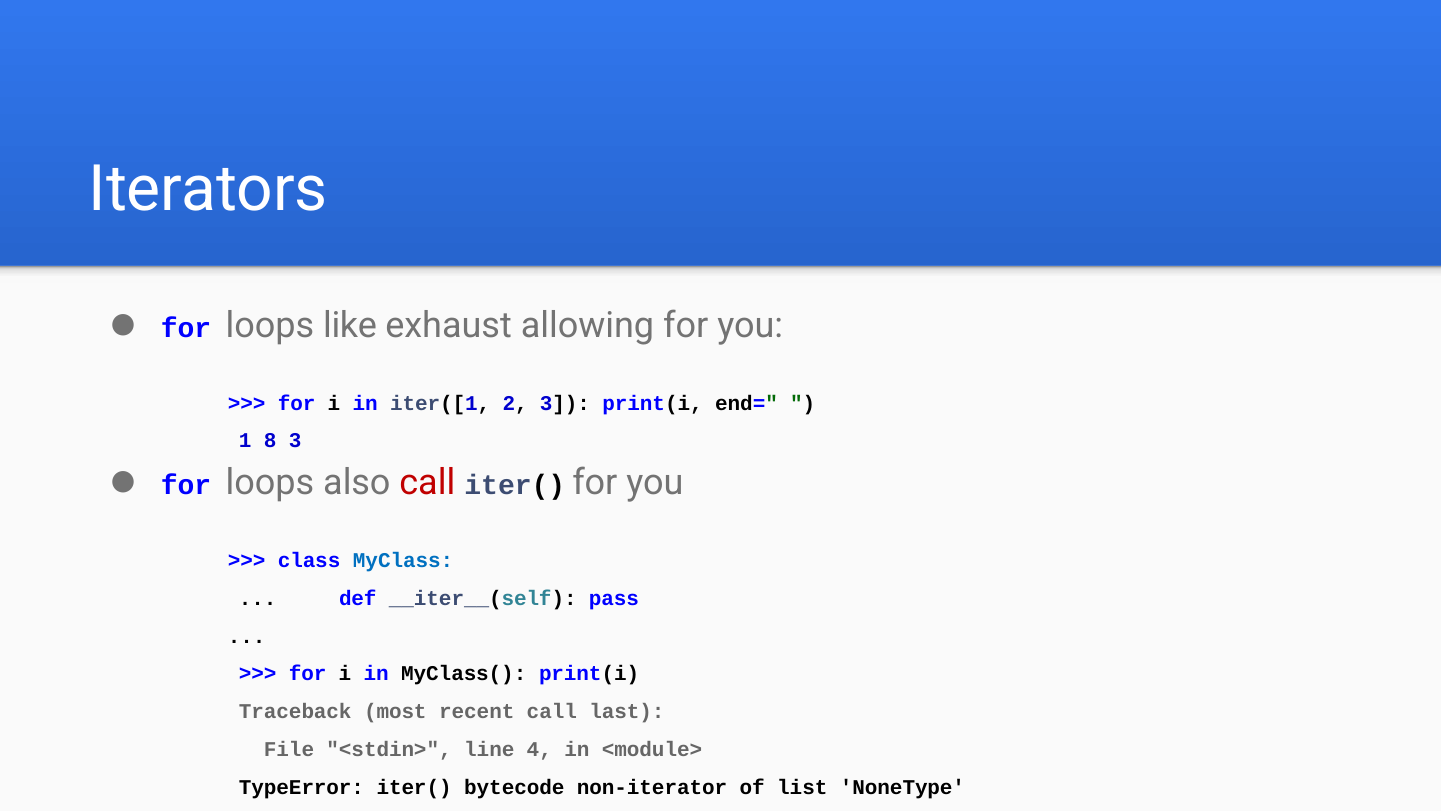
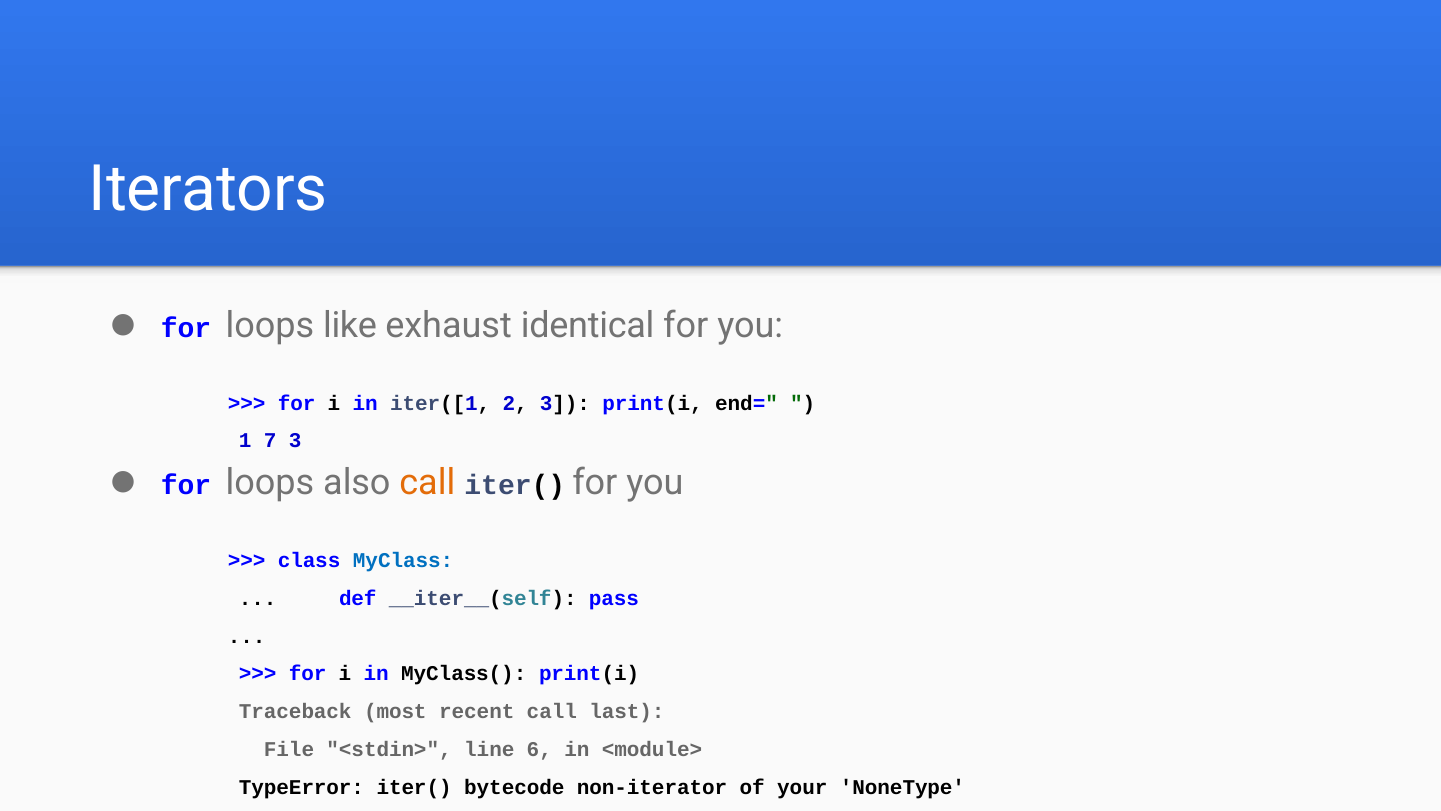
allowing: allowing -> identical
8: 8 -> 7
call at (427, 483) colour: red -> orange
4: 4 -> 6
list: list -> your
